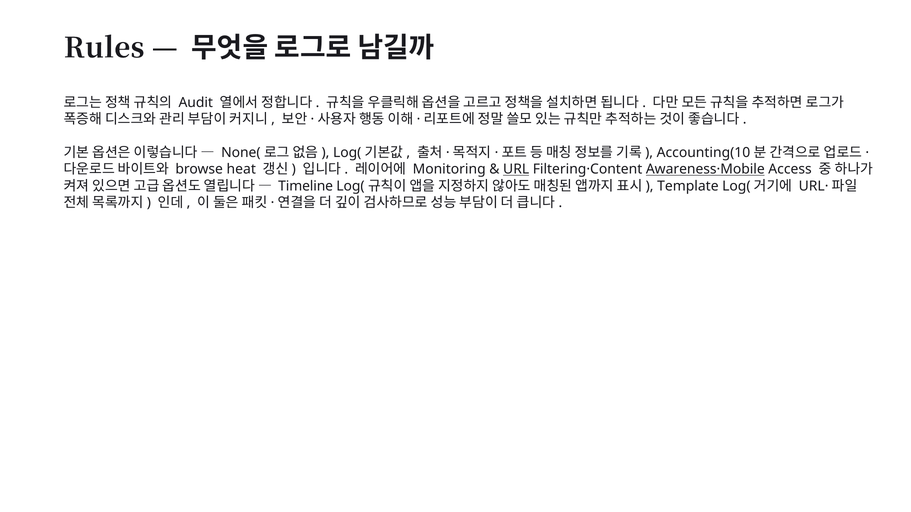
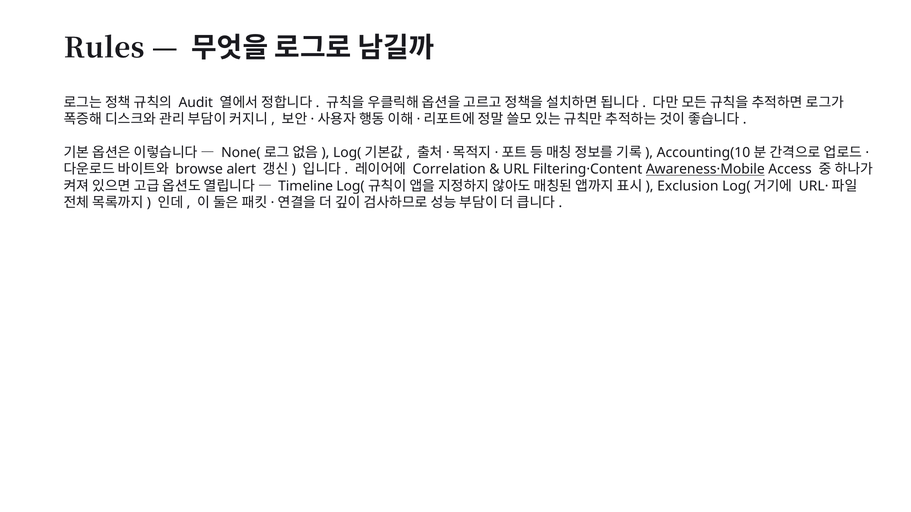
heat: heat -> alert
Monitoring: Monitoring -> Correlation
URL underline: present -> none
Template: Template -> Exclusion
